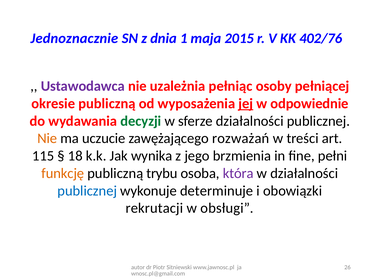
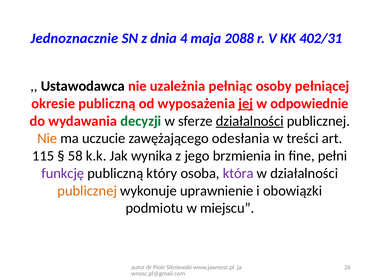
1: 1 -> 4
2015: 2015 -> 2088
402/76: 402/76 -> 402/31
Ustawodawca colour: purple -> black
działalności at (250, 121) underline: none -> present
rozważań: rozważań -> odesłania
18: 18 -> 58
funkcję colour: orange -> purple
trybu: trybu -> który
publicznej at (87, 191) colour: blue -> orange
determinuje: determinuje -> uprawnienie
rekrutacji: rekrutacji -> podmiotu
obsługi: obsługi -> miejscu
